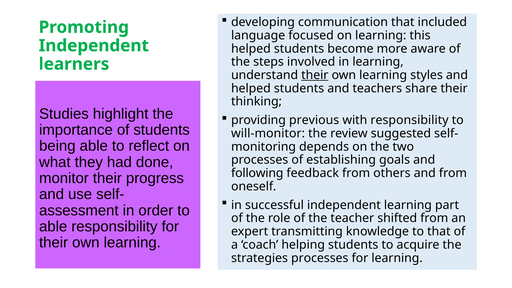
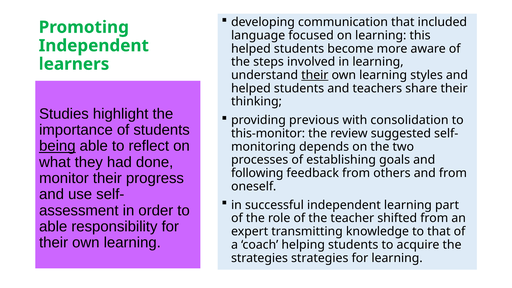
with responsibility: responsibility -> consolidation
will-monitor: will-monitor -> this-monitor
being underline: none -> present
strategies processes: processes -> strategies
